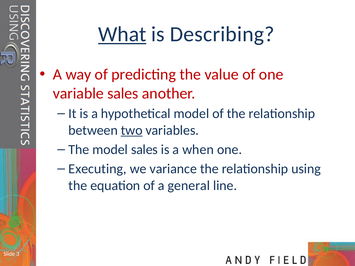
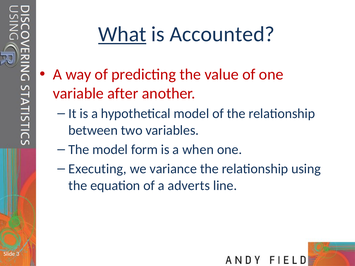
Describing: Describing -> Accounted
variable sales: sales -> after
two underline: present -> none
model sales: sales -> form
general: general -> adverts
